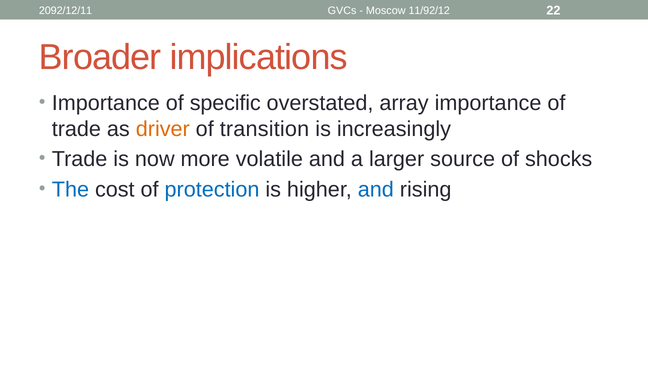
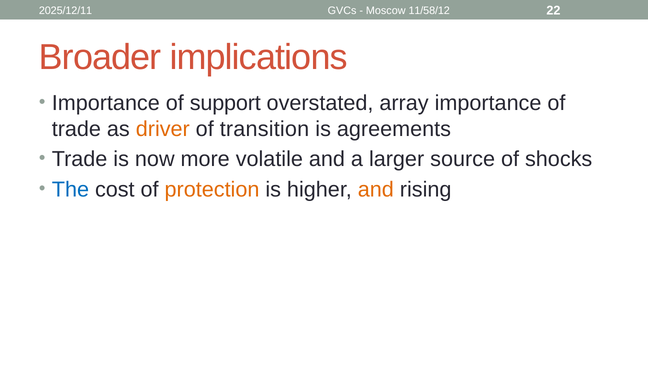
2092/12/11: 2092/12/11 -> 2025/12/11
11/92/12: 11/92/12 -> 11/58/12
specific: specific -> support
increasingly: increasingly -> agreements
protection colour: blue -> orange
and at (376, 189) colour: blue -> orange
